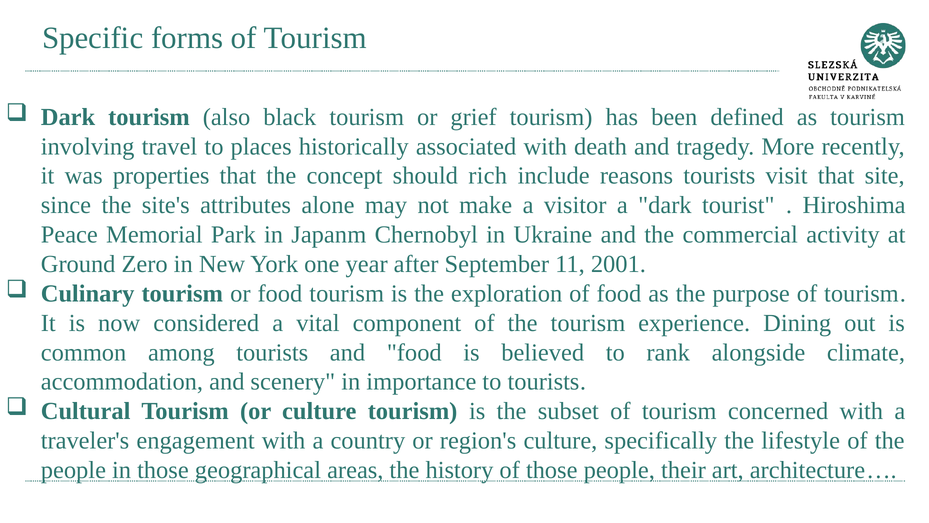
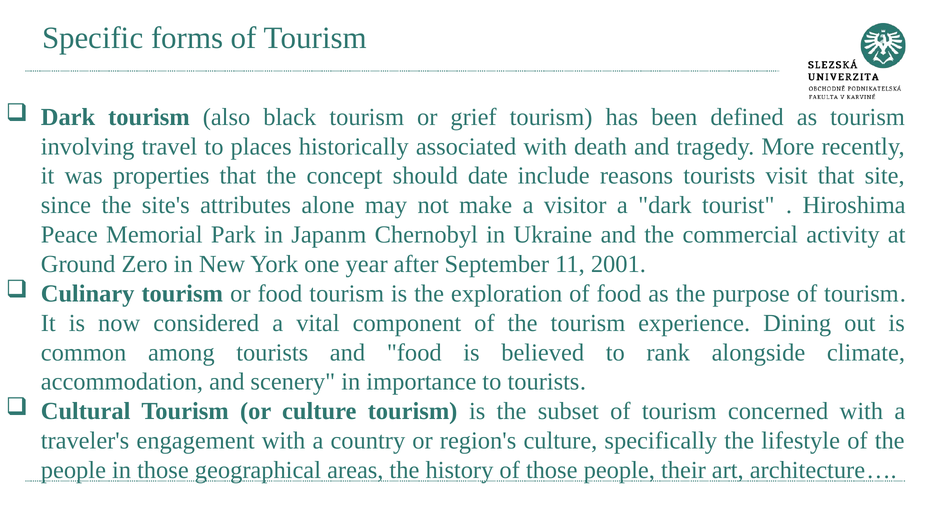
rich: rich -> date
